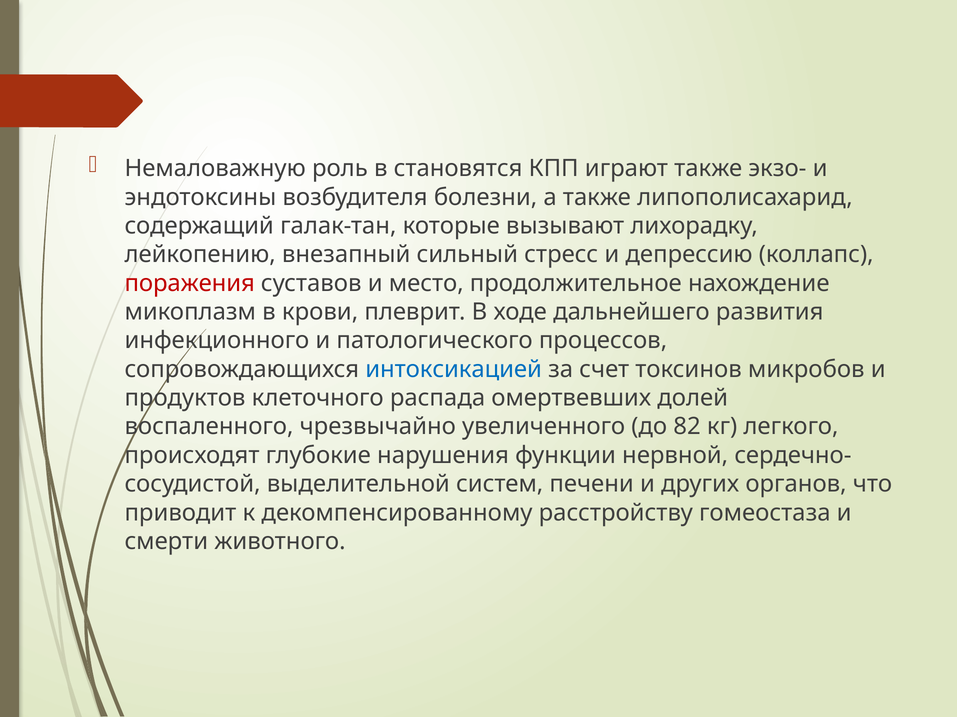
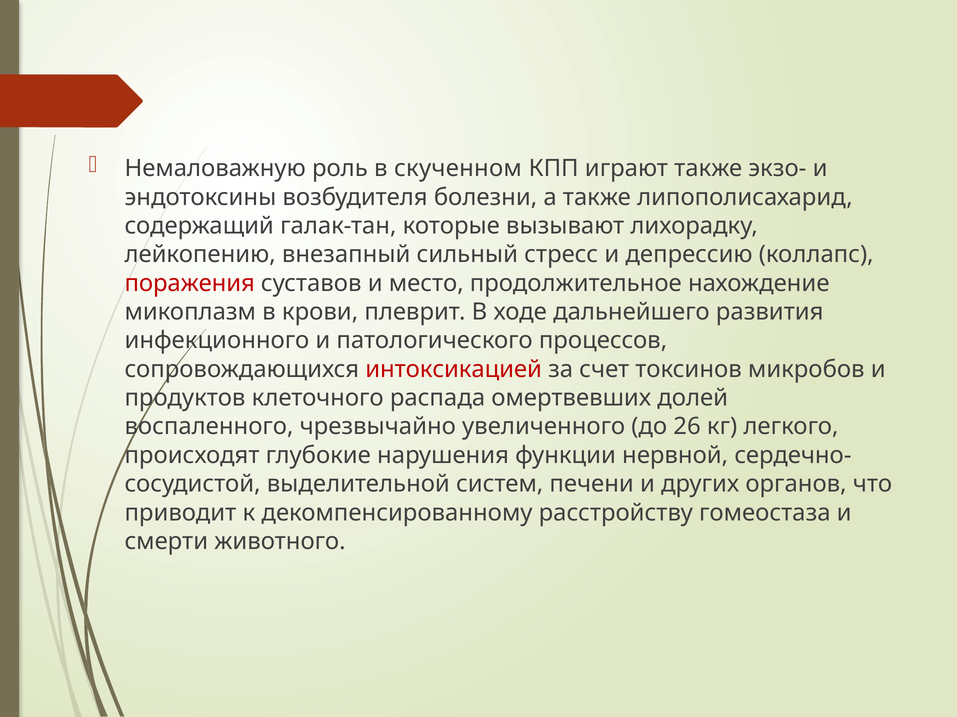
становятся: становятся -> скученном
интоксикацией colour: blue -> red
82: 82 -> 26
